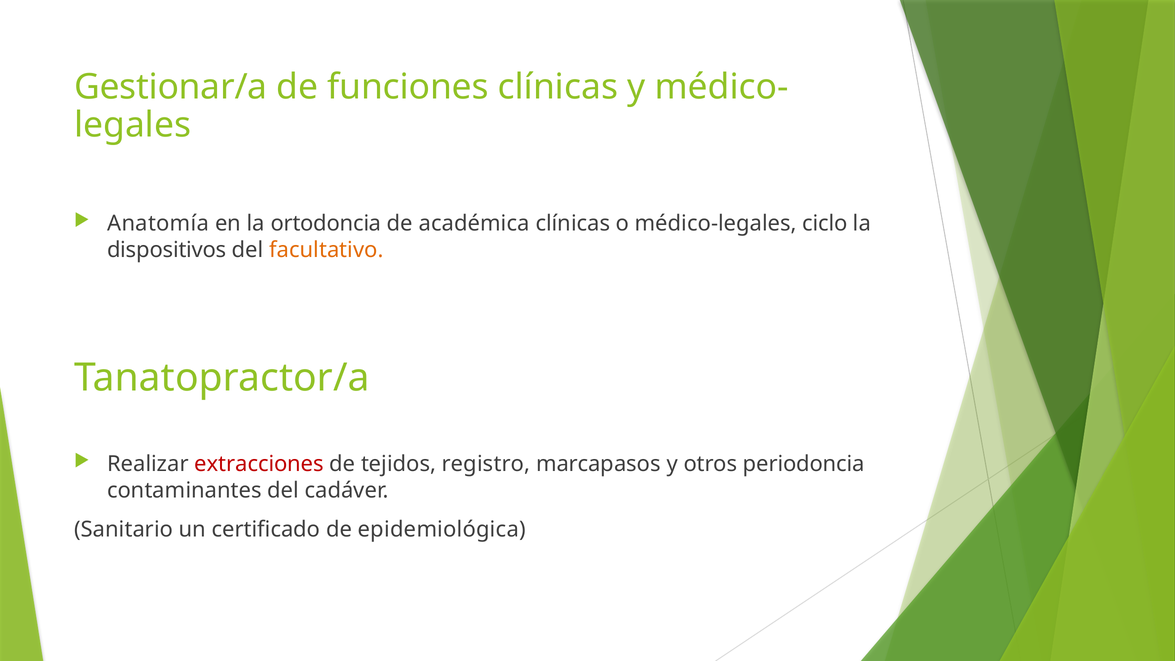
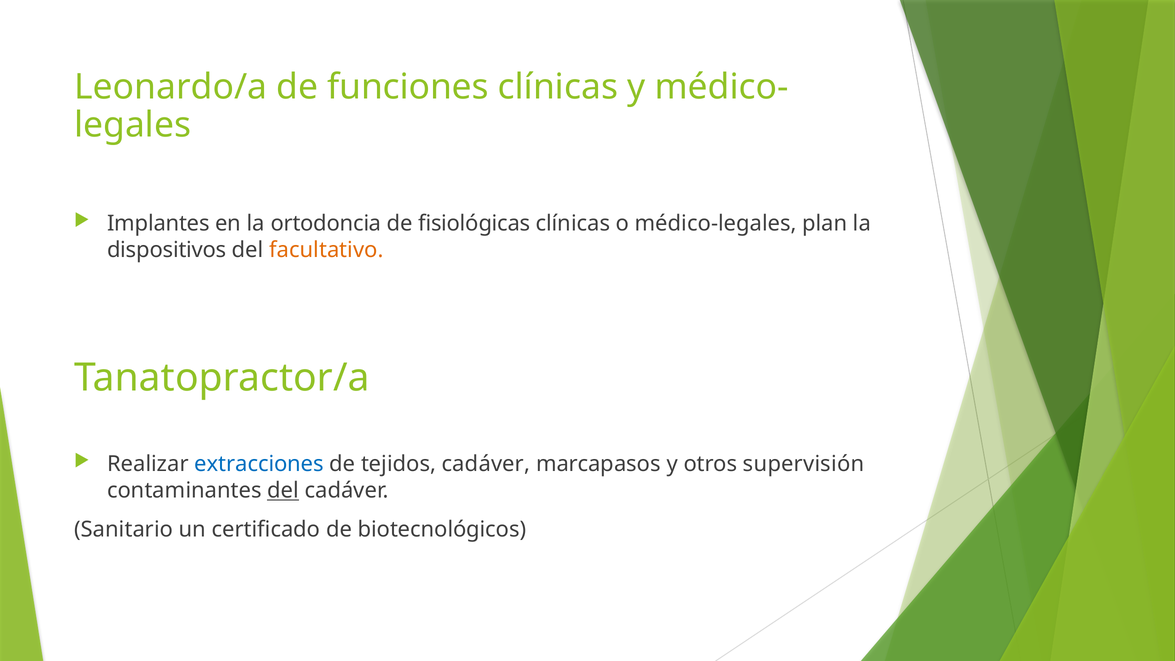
Gestionar/a: Gestionar/a -> Leonardo/a
Anatomía: Anatomía -> Implantes
académica: académica -> fisiológicas
ciclo: ciclo -> plan
extracciones colour: red -> blue
tejidos registro: registro -> cadáver
periodoncia: periodoncia -> supervisión
del at (283, 490) underline: none -> present
epidemiológica: epidemiológica -> biotecnológicos
